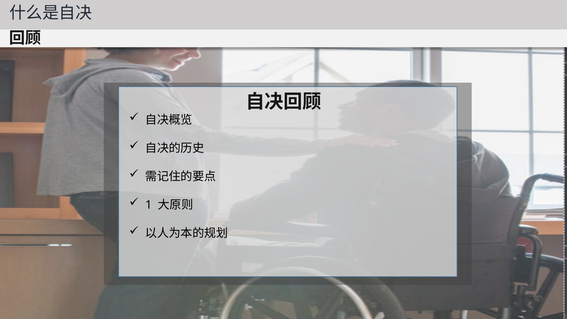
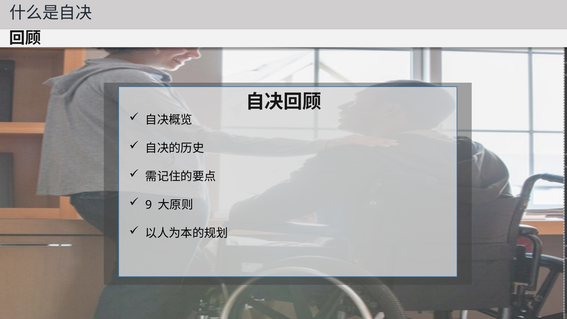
1: 1 -> 9
